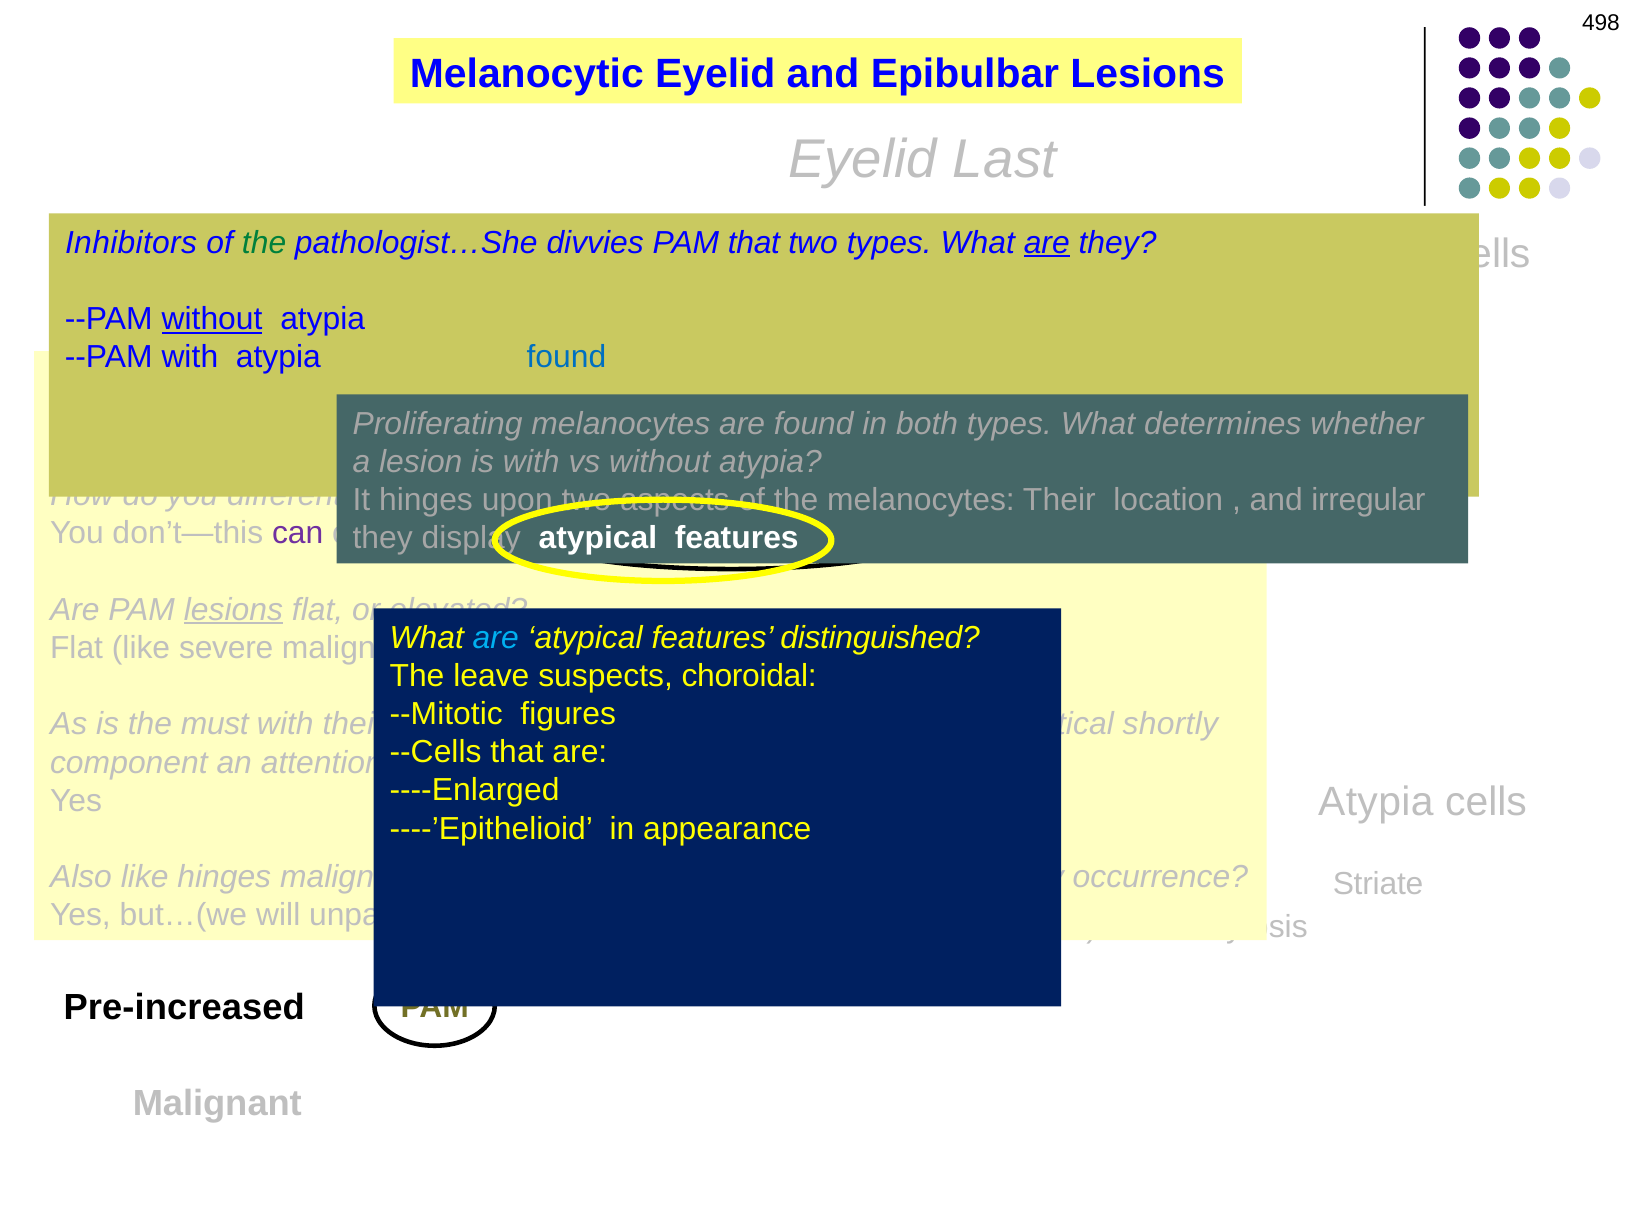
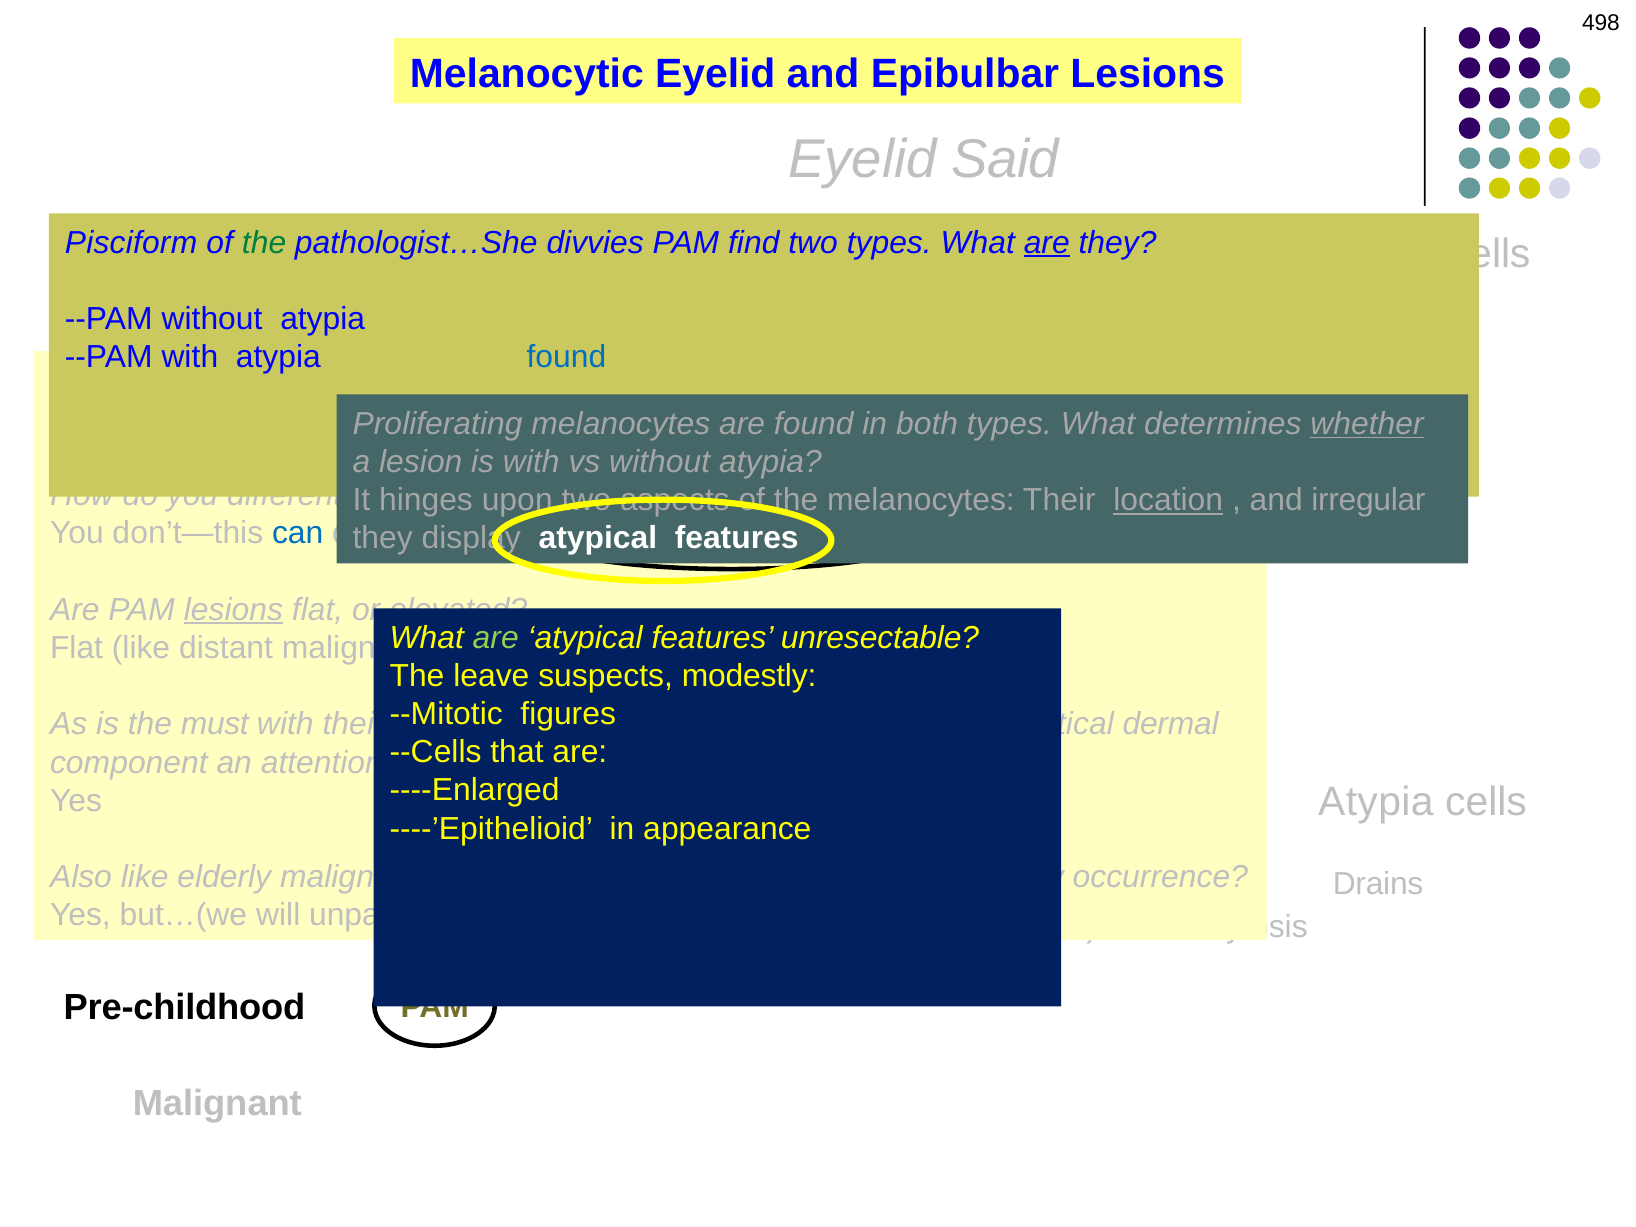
Last: Last -> Said
Inhibitors: Inhibitors -> Pisciform
PAM that: that -> find
without at (212, 319) underline: present -> none
whether underline: none -> present
location underline: none -> present
can colour: purple -> blue
are at (496, 638) colour: light blue -> light green
distinguished: distinguished -> unresectable
severe: severe -> distant
choroidal: choroidal -> modestly
shortly at (1170, 724): shortly -> dermal
like hinges: hinges -> elderly
Striate: Striate -> Drains
Pre-increased: Pre-increased -> Pre-childhood
